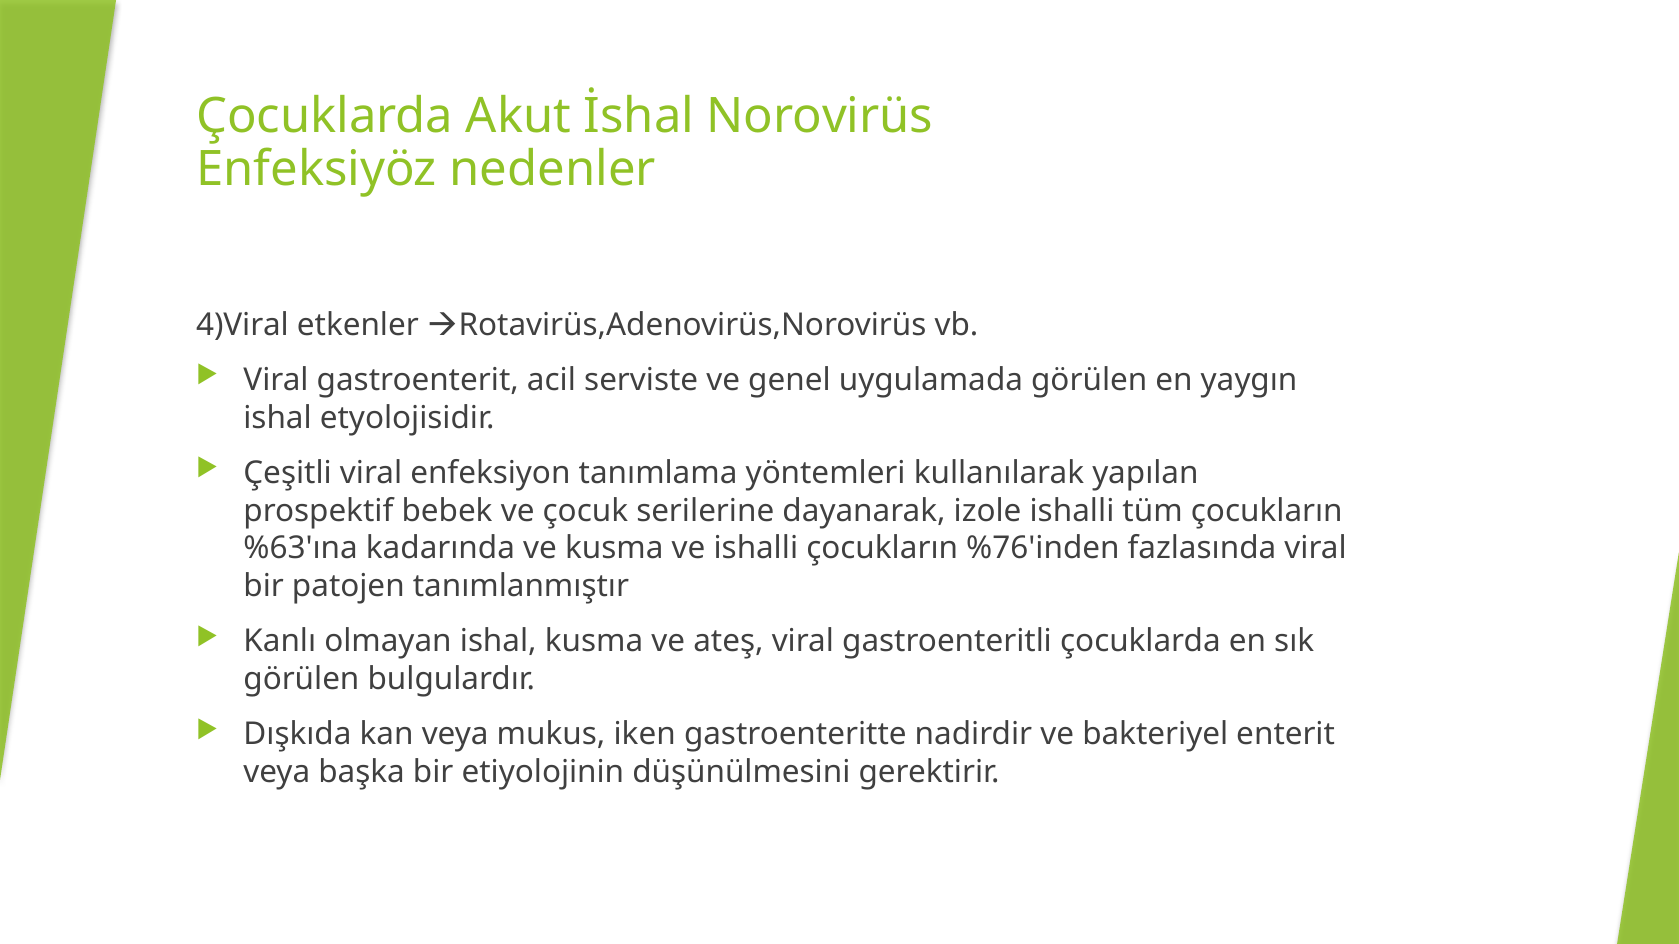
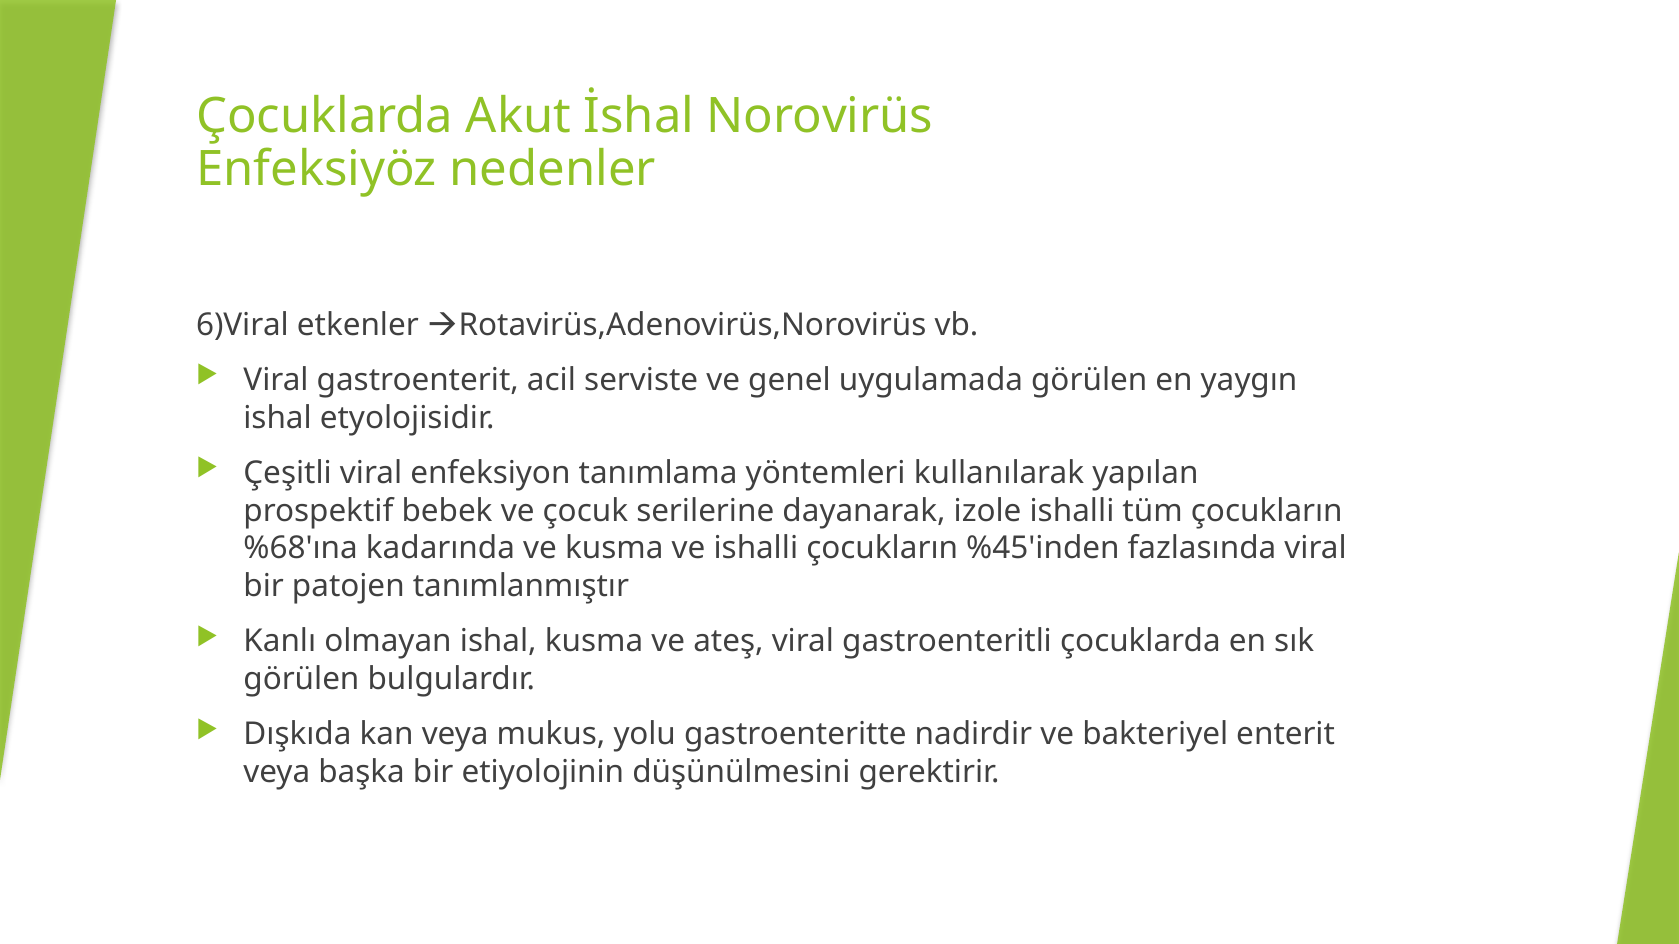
4)Viral: 4)Viral -> 6)Viral
%63'ına: %63'ına -> %68'ına
%76'inden: %76'inden -> %45'inden
iken: iken -> yolu
